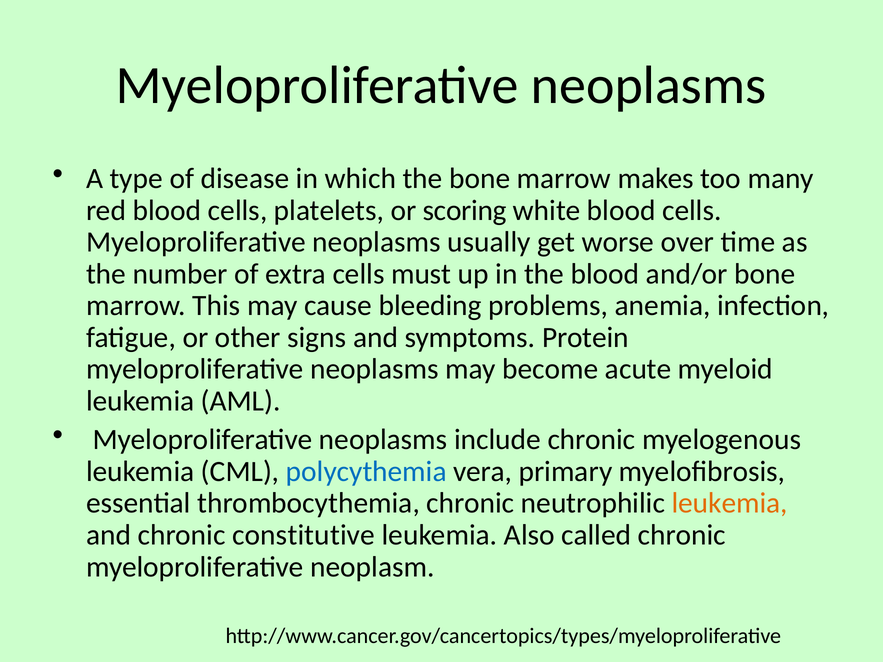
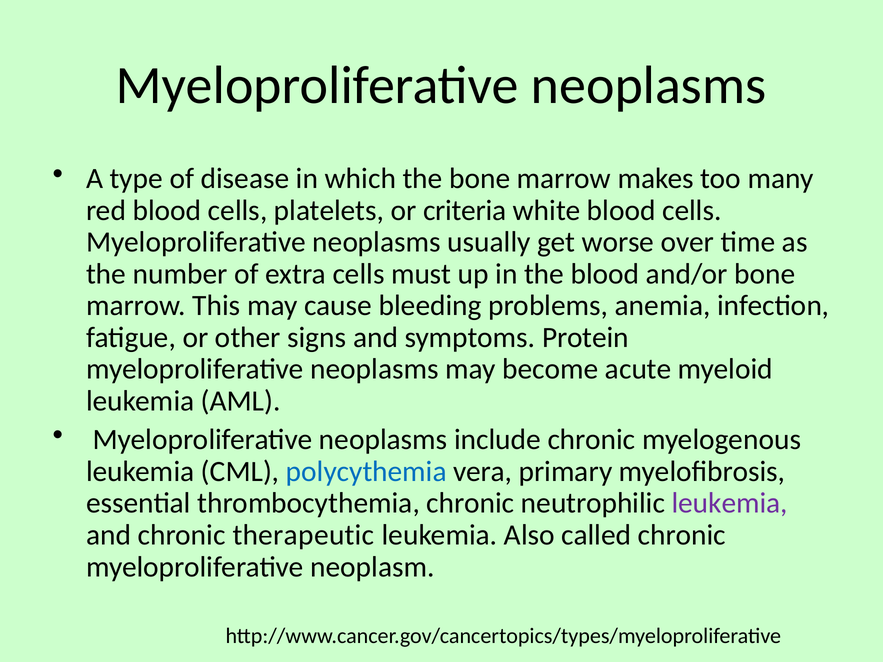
scoring: scoring -> criteria
leukemia at (730, 503) colour: orange -> purple
constitutive: constitutive -> therapeutic
